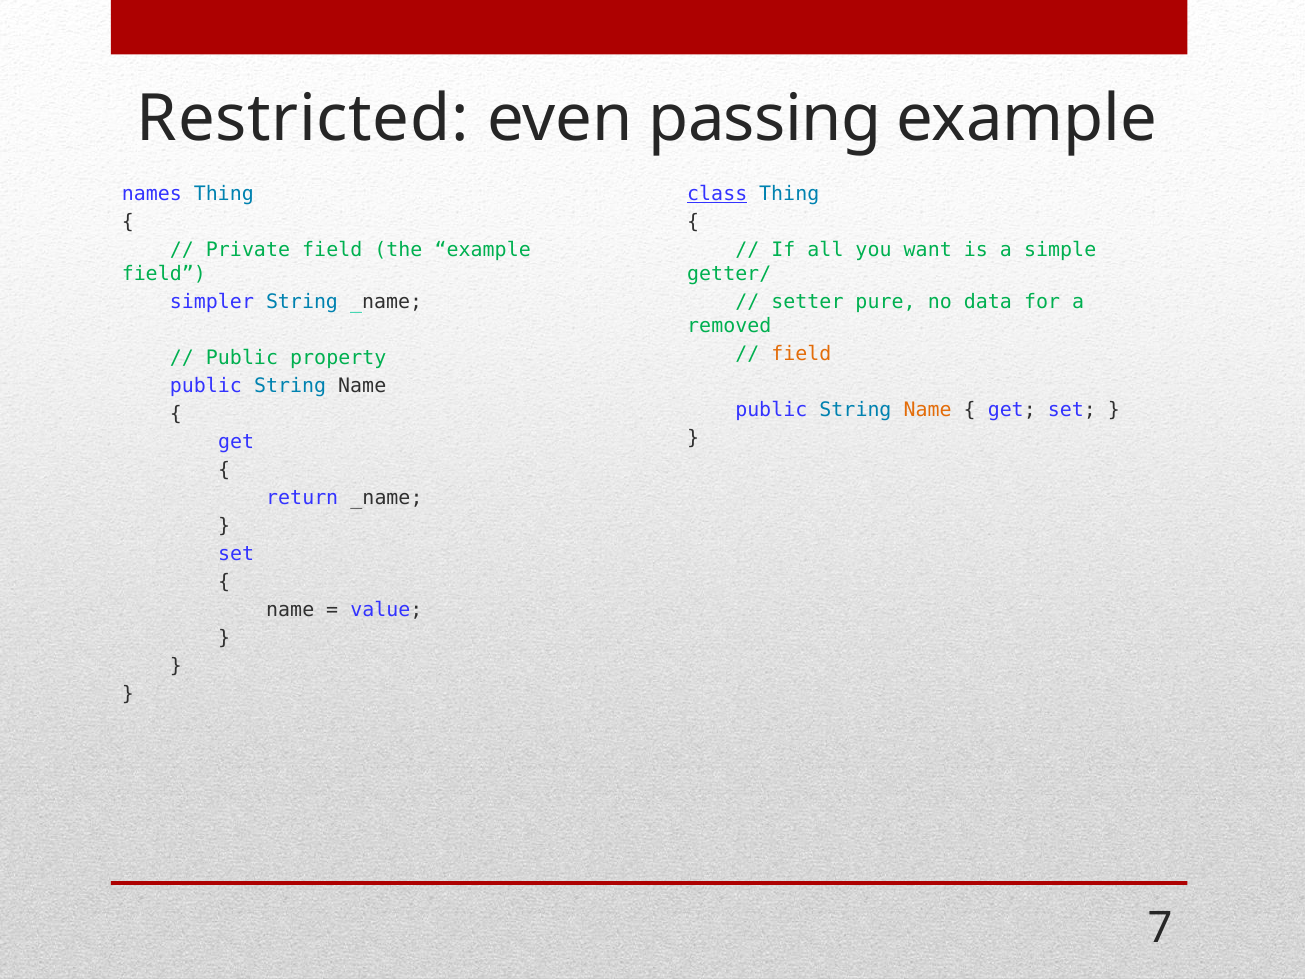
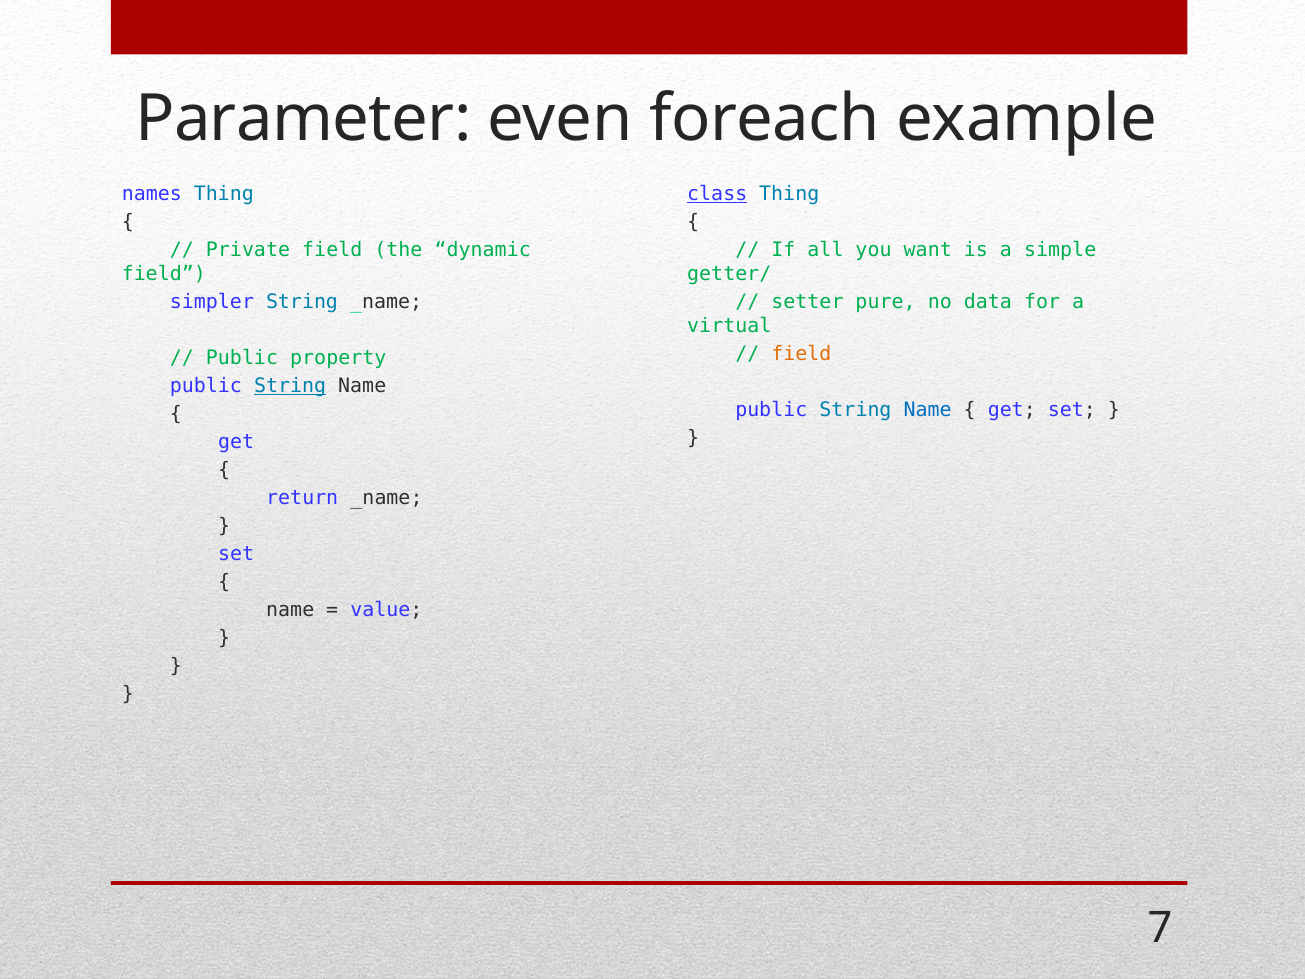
Restricted: Restricted -> Parameter
passing: passing -> foreach
the example: example -> dynamic
removed: removed -> virtual
String at (290, 386) underline: none -> present
Name at (928, 410) colour: orange -> blue
